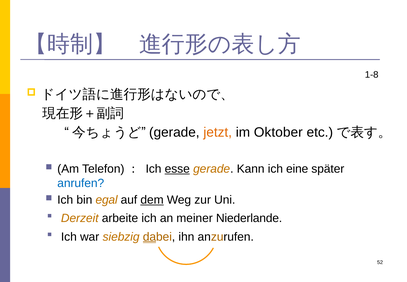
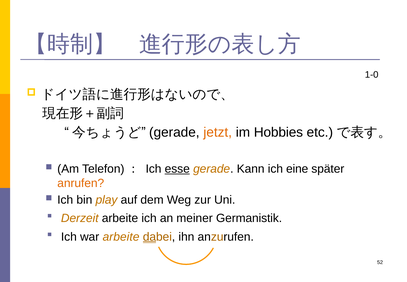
1-8: 1-8 -> 1-0
Oktober: Oktober -> Hobbies
anrufen colour: blue -> orange
egal: egal -> play
dem underline: present -> none
Niederlande: Niederlande -> Germanistik
war siebzig: siebzig -> arbeite
